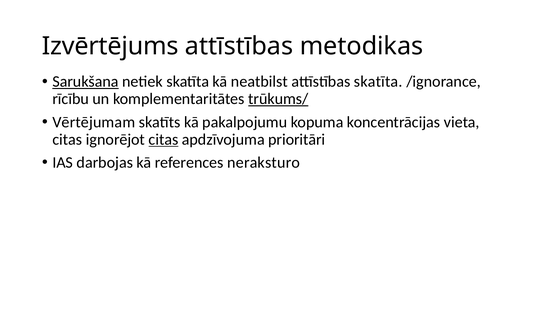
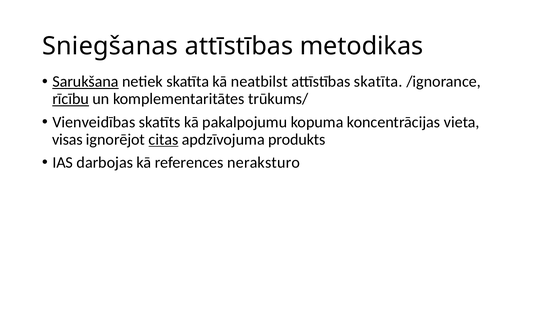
Izvērtējums: Izvērtējums -> Sniegšanas
rīcību underline: none -> present
trūkums/ underline: present -> none
Vērtējumam: Vērtējumam -> Vienveidības
citas at (67, 139): citas -> visas
prioritāri: prioritāri -> produkts
